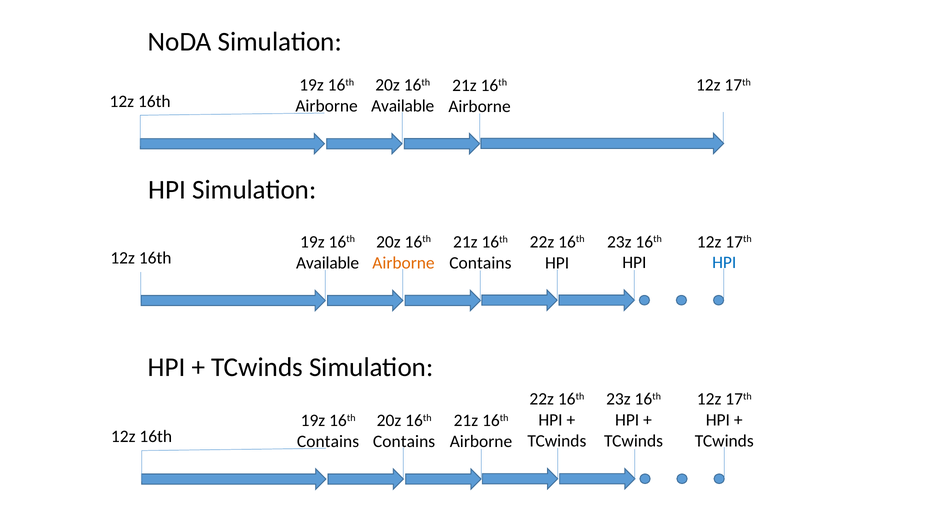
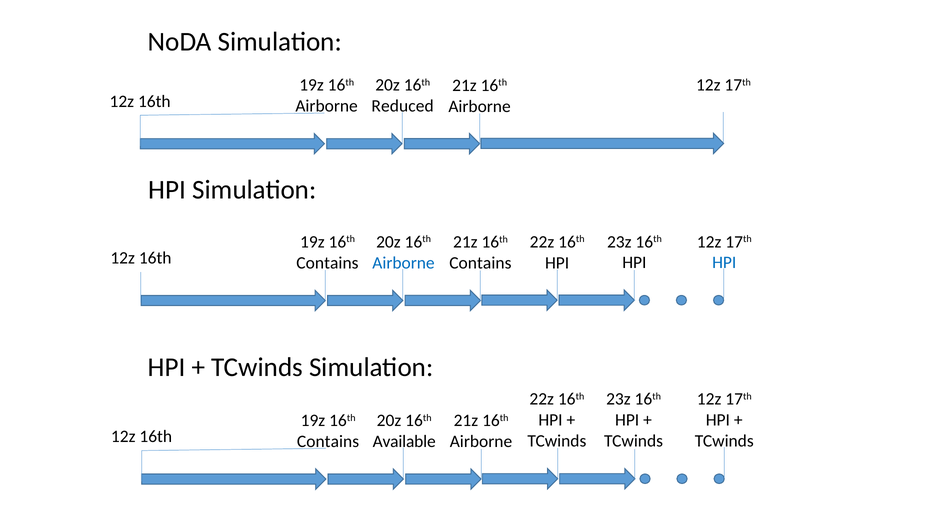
Available at (403, 106): Available -> Reduced
Available at (328, 263): Available -> Contains
Airborne at (403, 263) colour: orange -> blue
Contains at (404, 442): Contains -> Available
